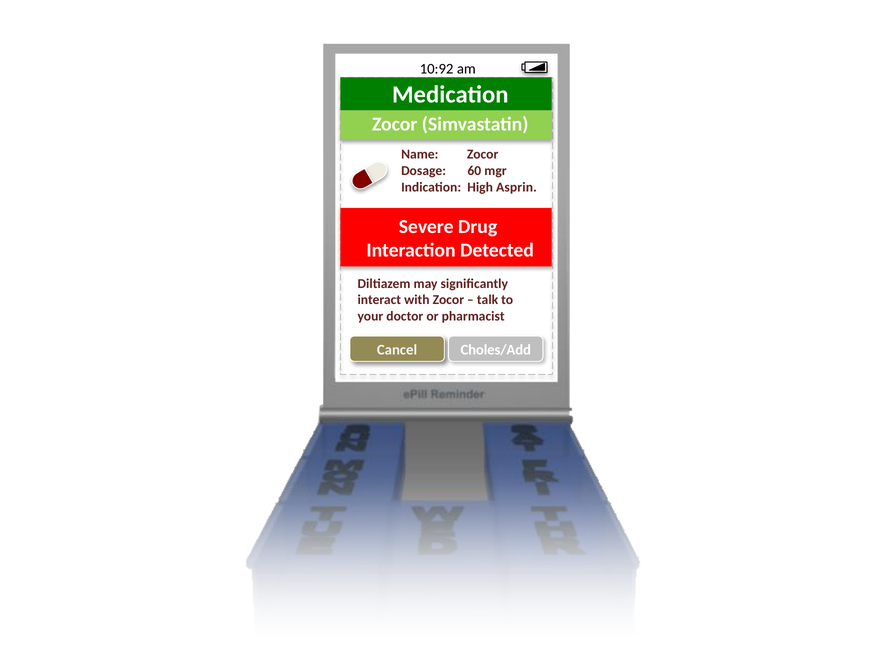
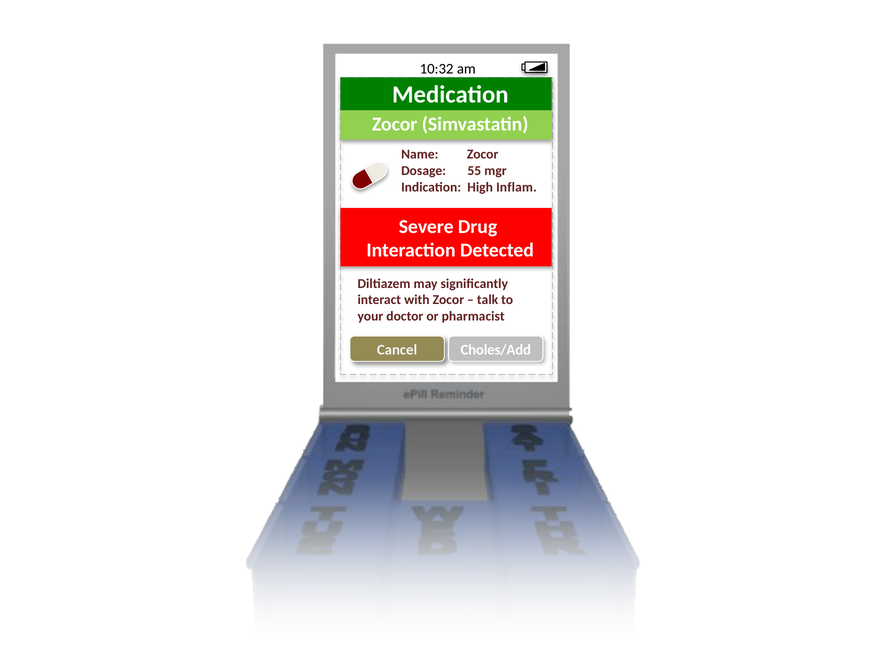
10:92: 10:92 -> 10:32
60: 60 -> 55
Asprin: Asprin -> Inflam
